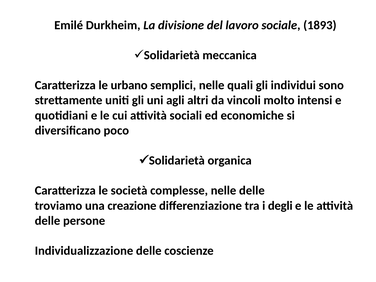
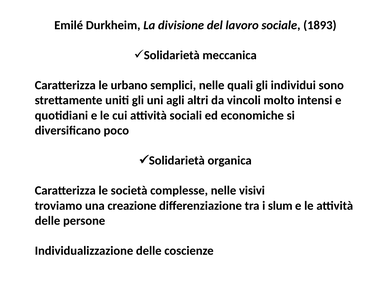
nelle delle: delle -> visivi
degli: degli -> slum
